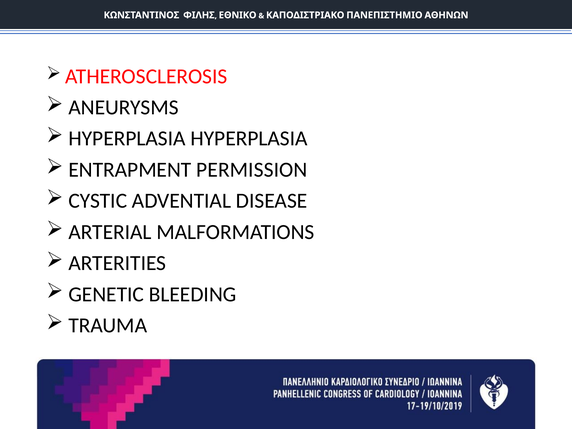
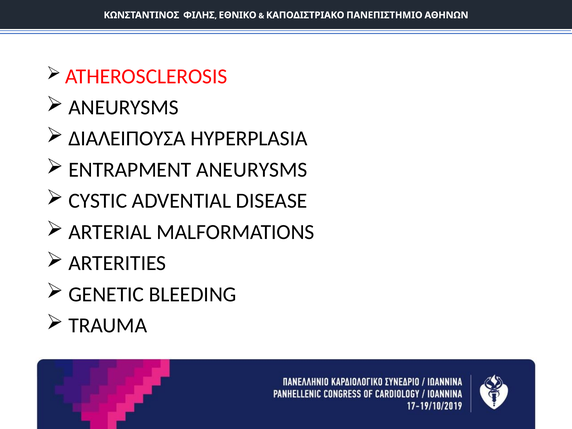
HYPERPLASIA at (127, 139): HYPERPLASIA -> ΔΙΑΛΕΙΠΟΥΣΑ
ENTRAPMENT PERMISSION: PERMISSION -> ANEURYSMS
